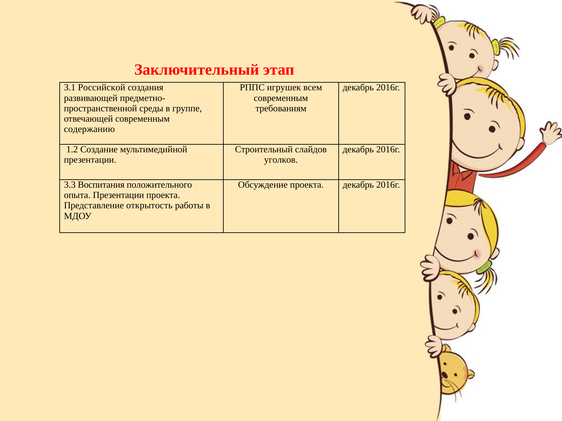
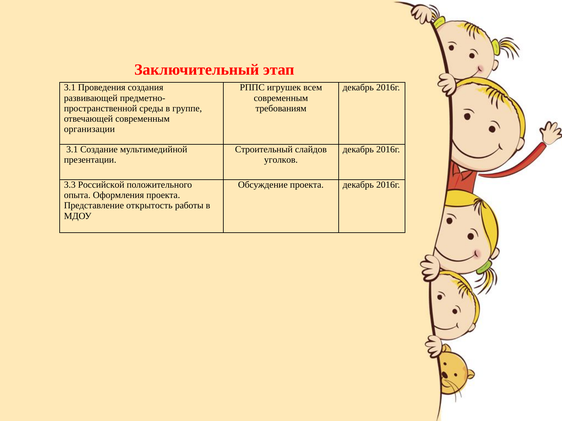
Российской: Российской -> Проведения
содержанию: содержанию -> организации
1.2 at (72, 150): 1.2 -> 3.1
Воспитания: Воспитания -> Российской
опыта Презентации: Презентации -> Оформления
